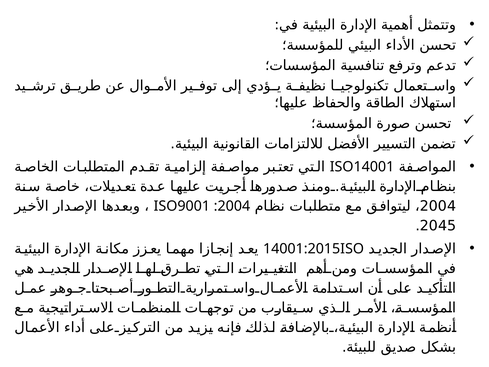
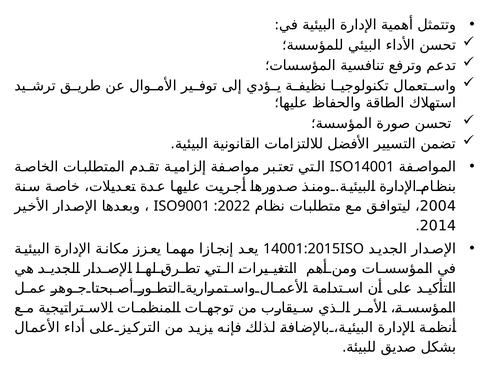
:2004: :2004 -> :2022
2045: 2045 -> 2014
